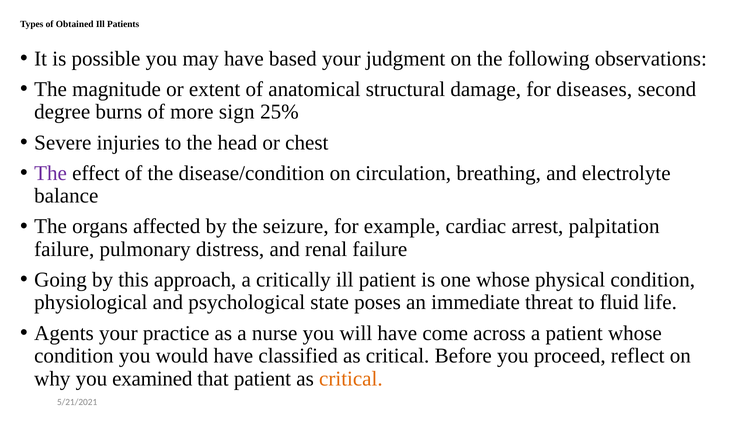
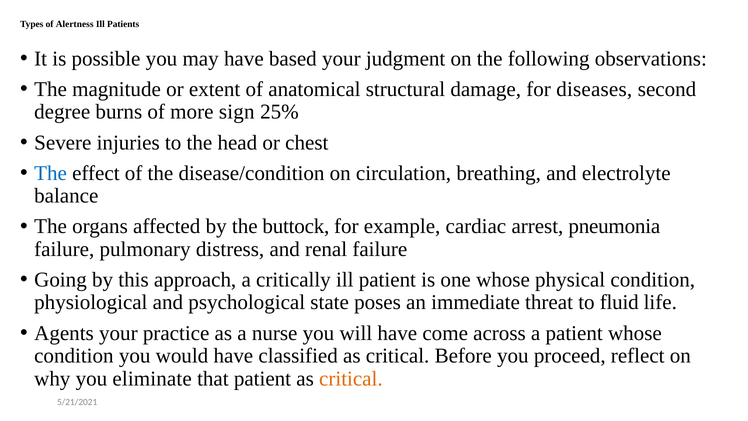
Obtained: Obtained -> Alertness
The at (51, 173) colour: purple -> blue
seizure: seizure -> buttock
palpitation: palpitation -> pneumonia
examined: examined -> eliminate
